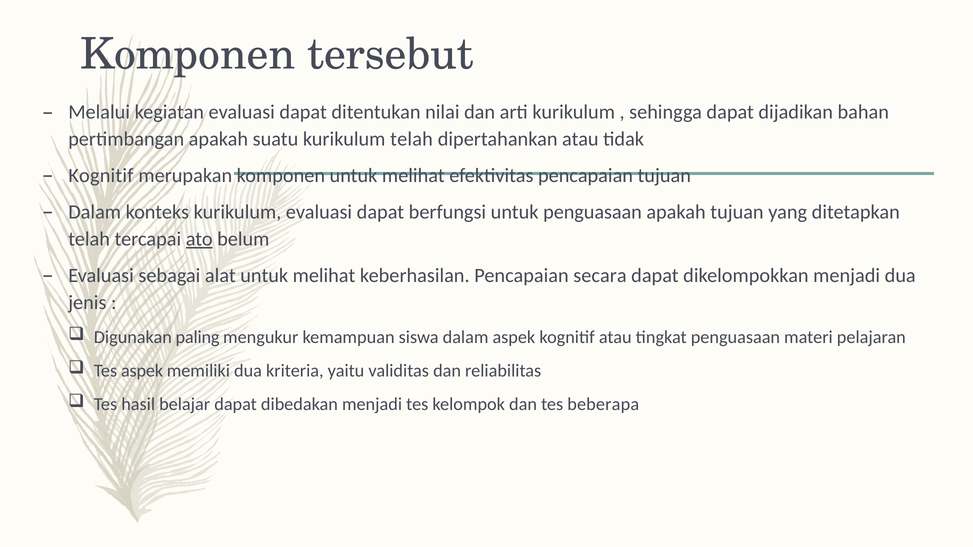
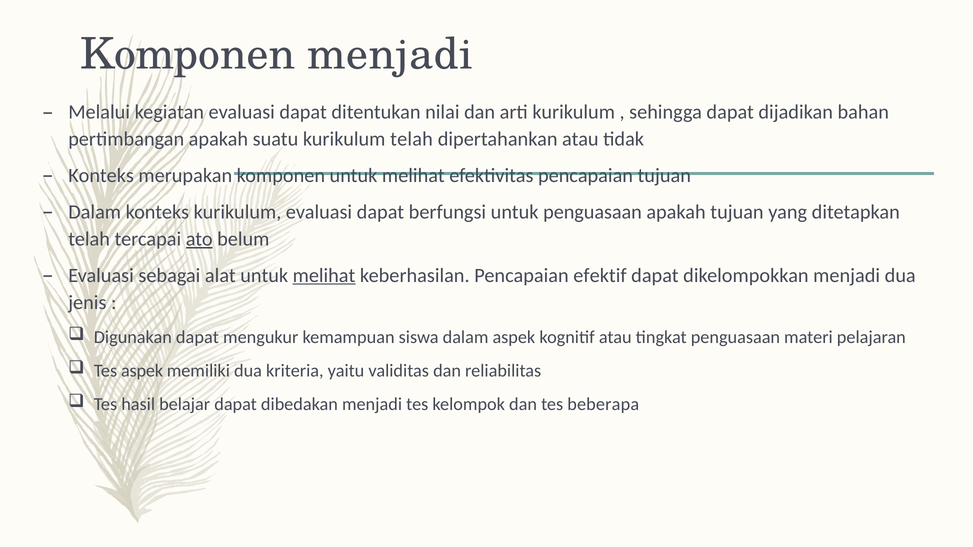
Komponen tersebut: tersebut -> menjadi
Kognitif at (101, 176): Kognitif -> Konteks
melihat at (324, 275) underline: none -> present
secara: secara -> efektif
Digunakan paling: paling -> dapat
